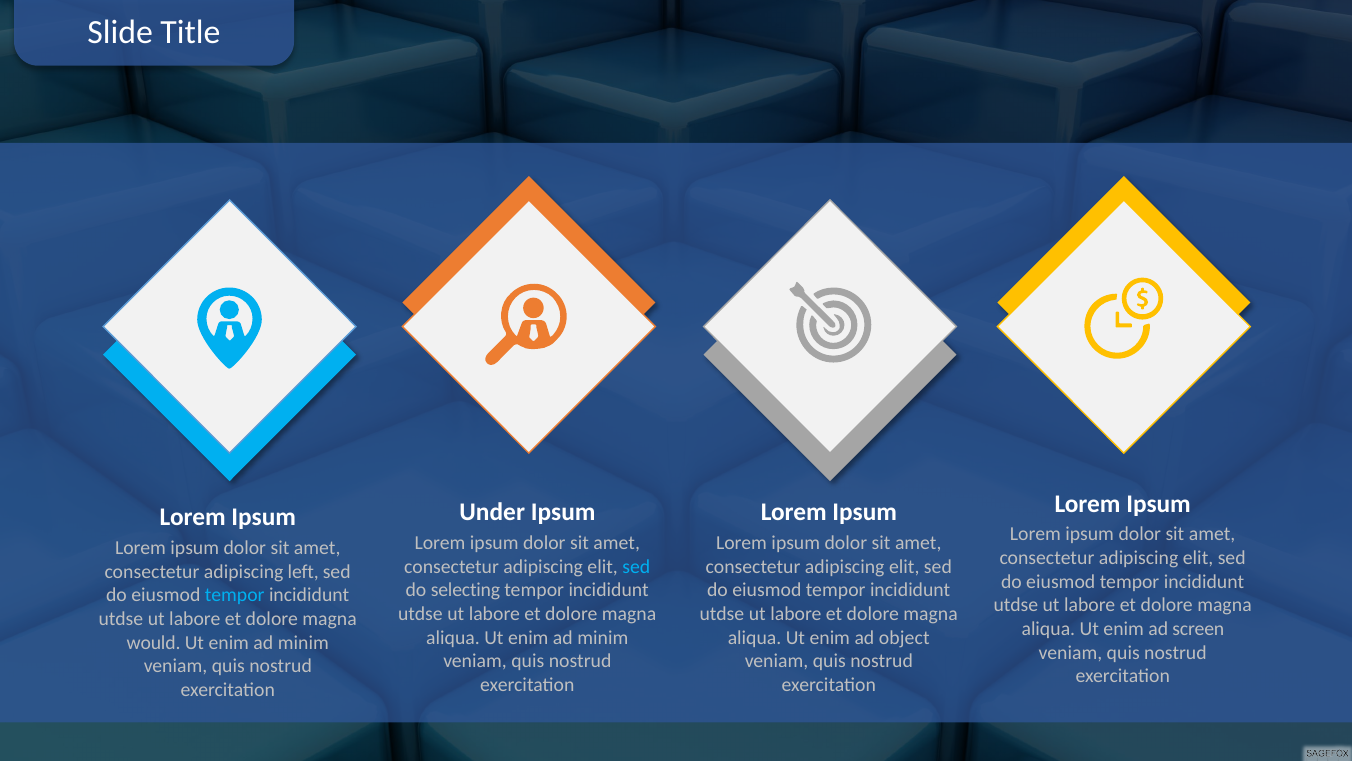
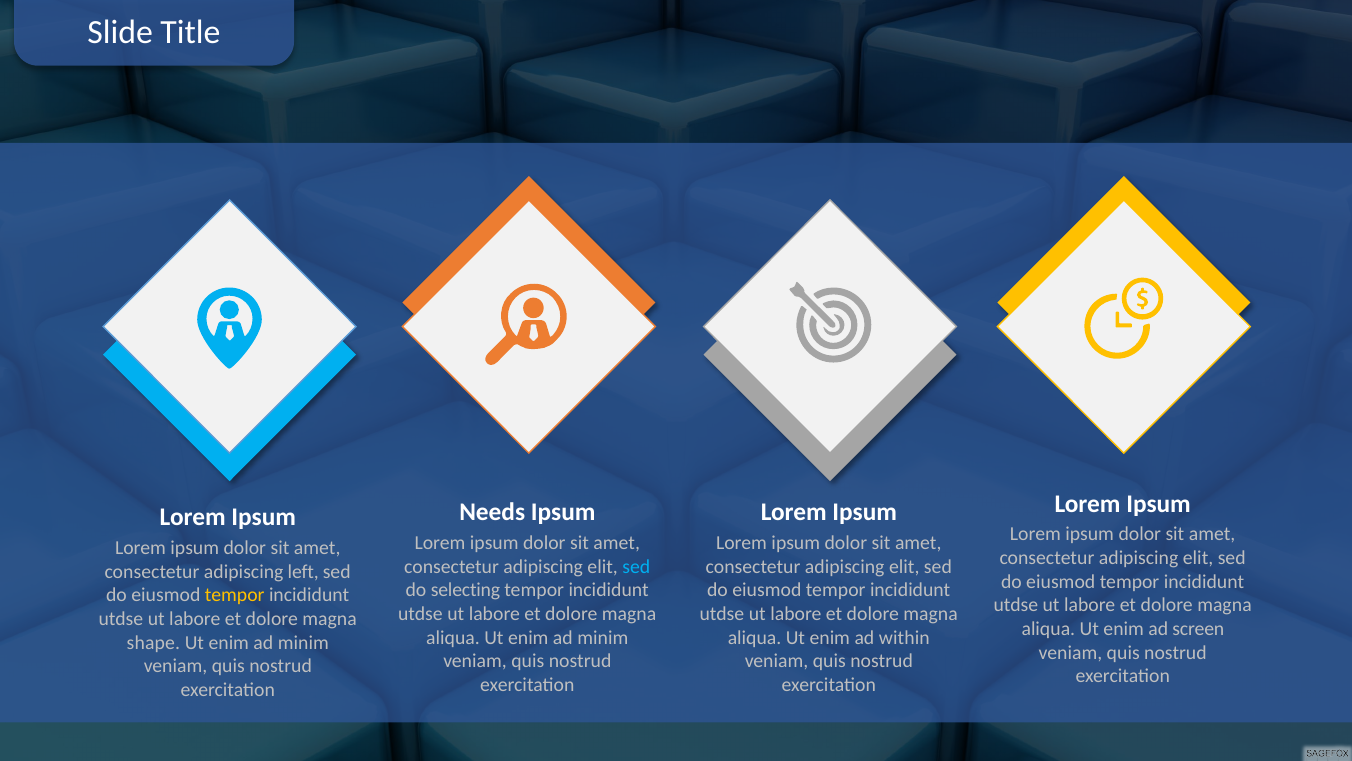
Under: Under -> Needs
tempor at (235, 595) colour: light blue -> yellow
object: object -> within
would: would -> shape
